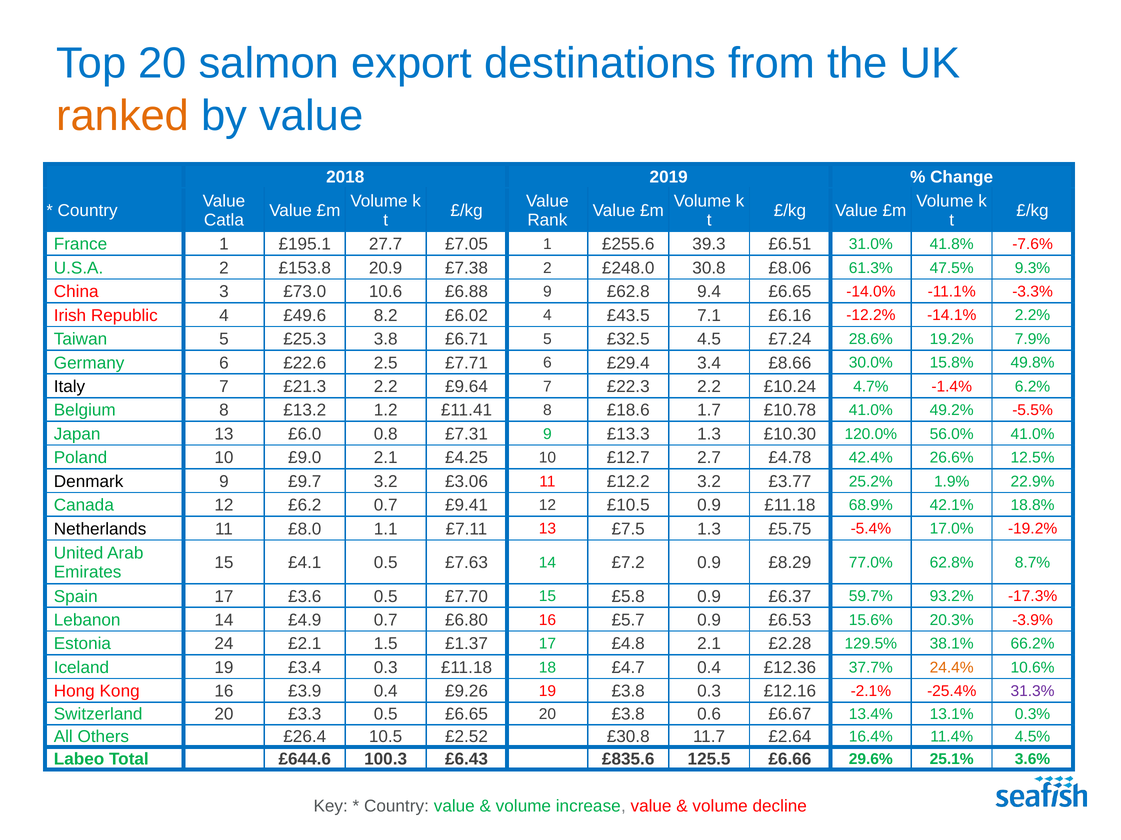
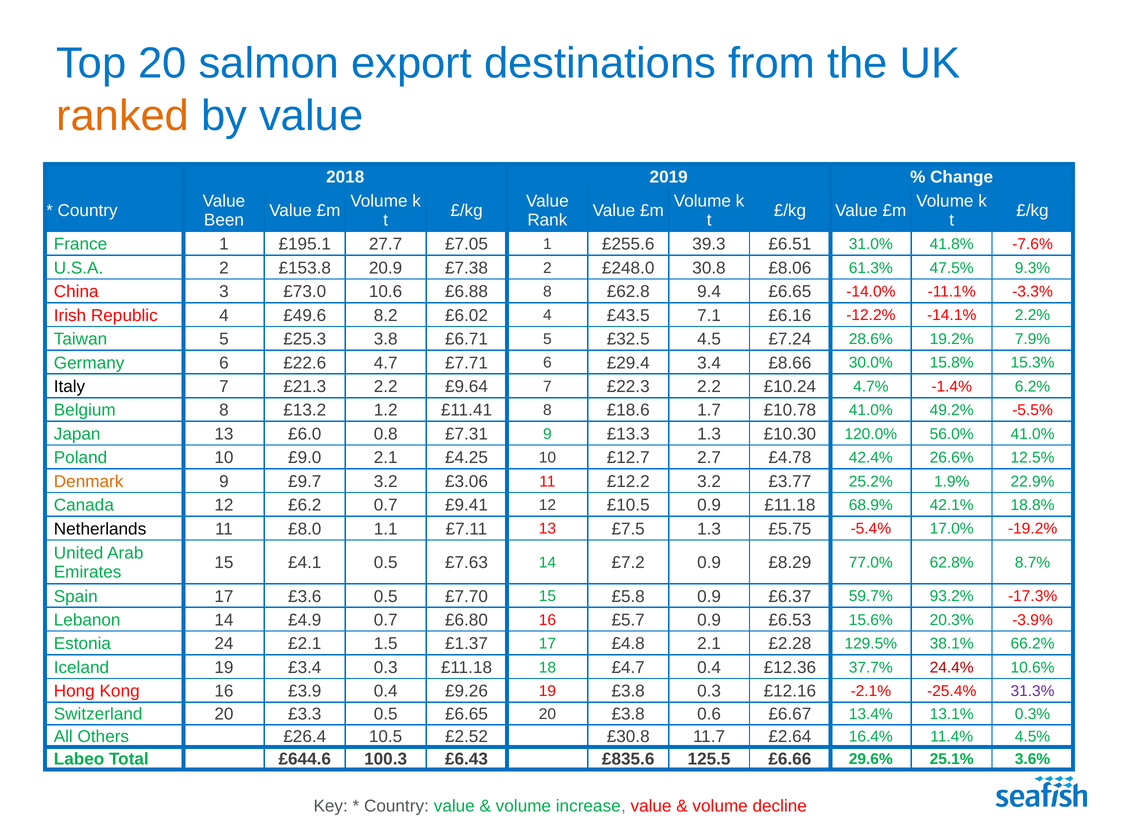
Catla: Catla -> Been
£6.88 9: 9 -> 8
2.5: 2.5 -> 4.7
49.8%: 49.8% -> 15.3%
Denmark colour: black -> orange
24.4% colour: orange -> red
